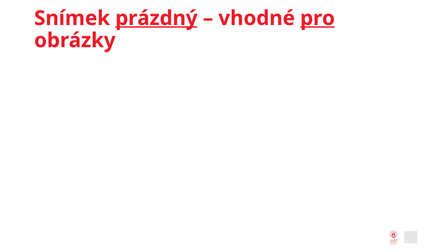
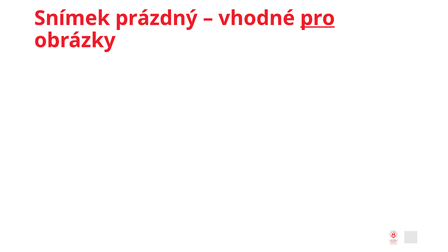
prázdný underline: present -> none
